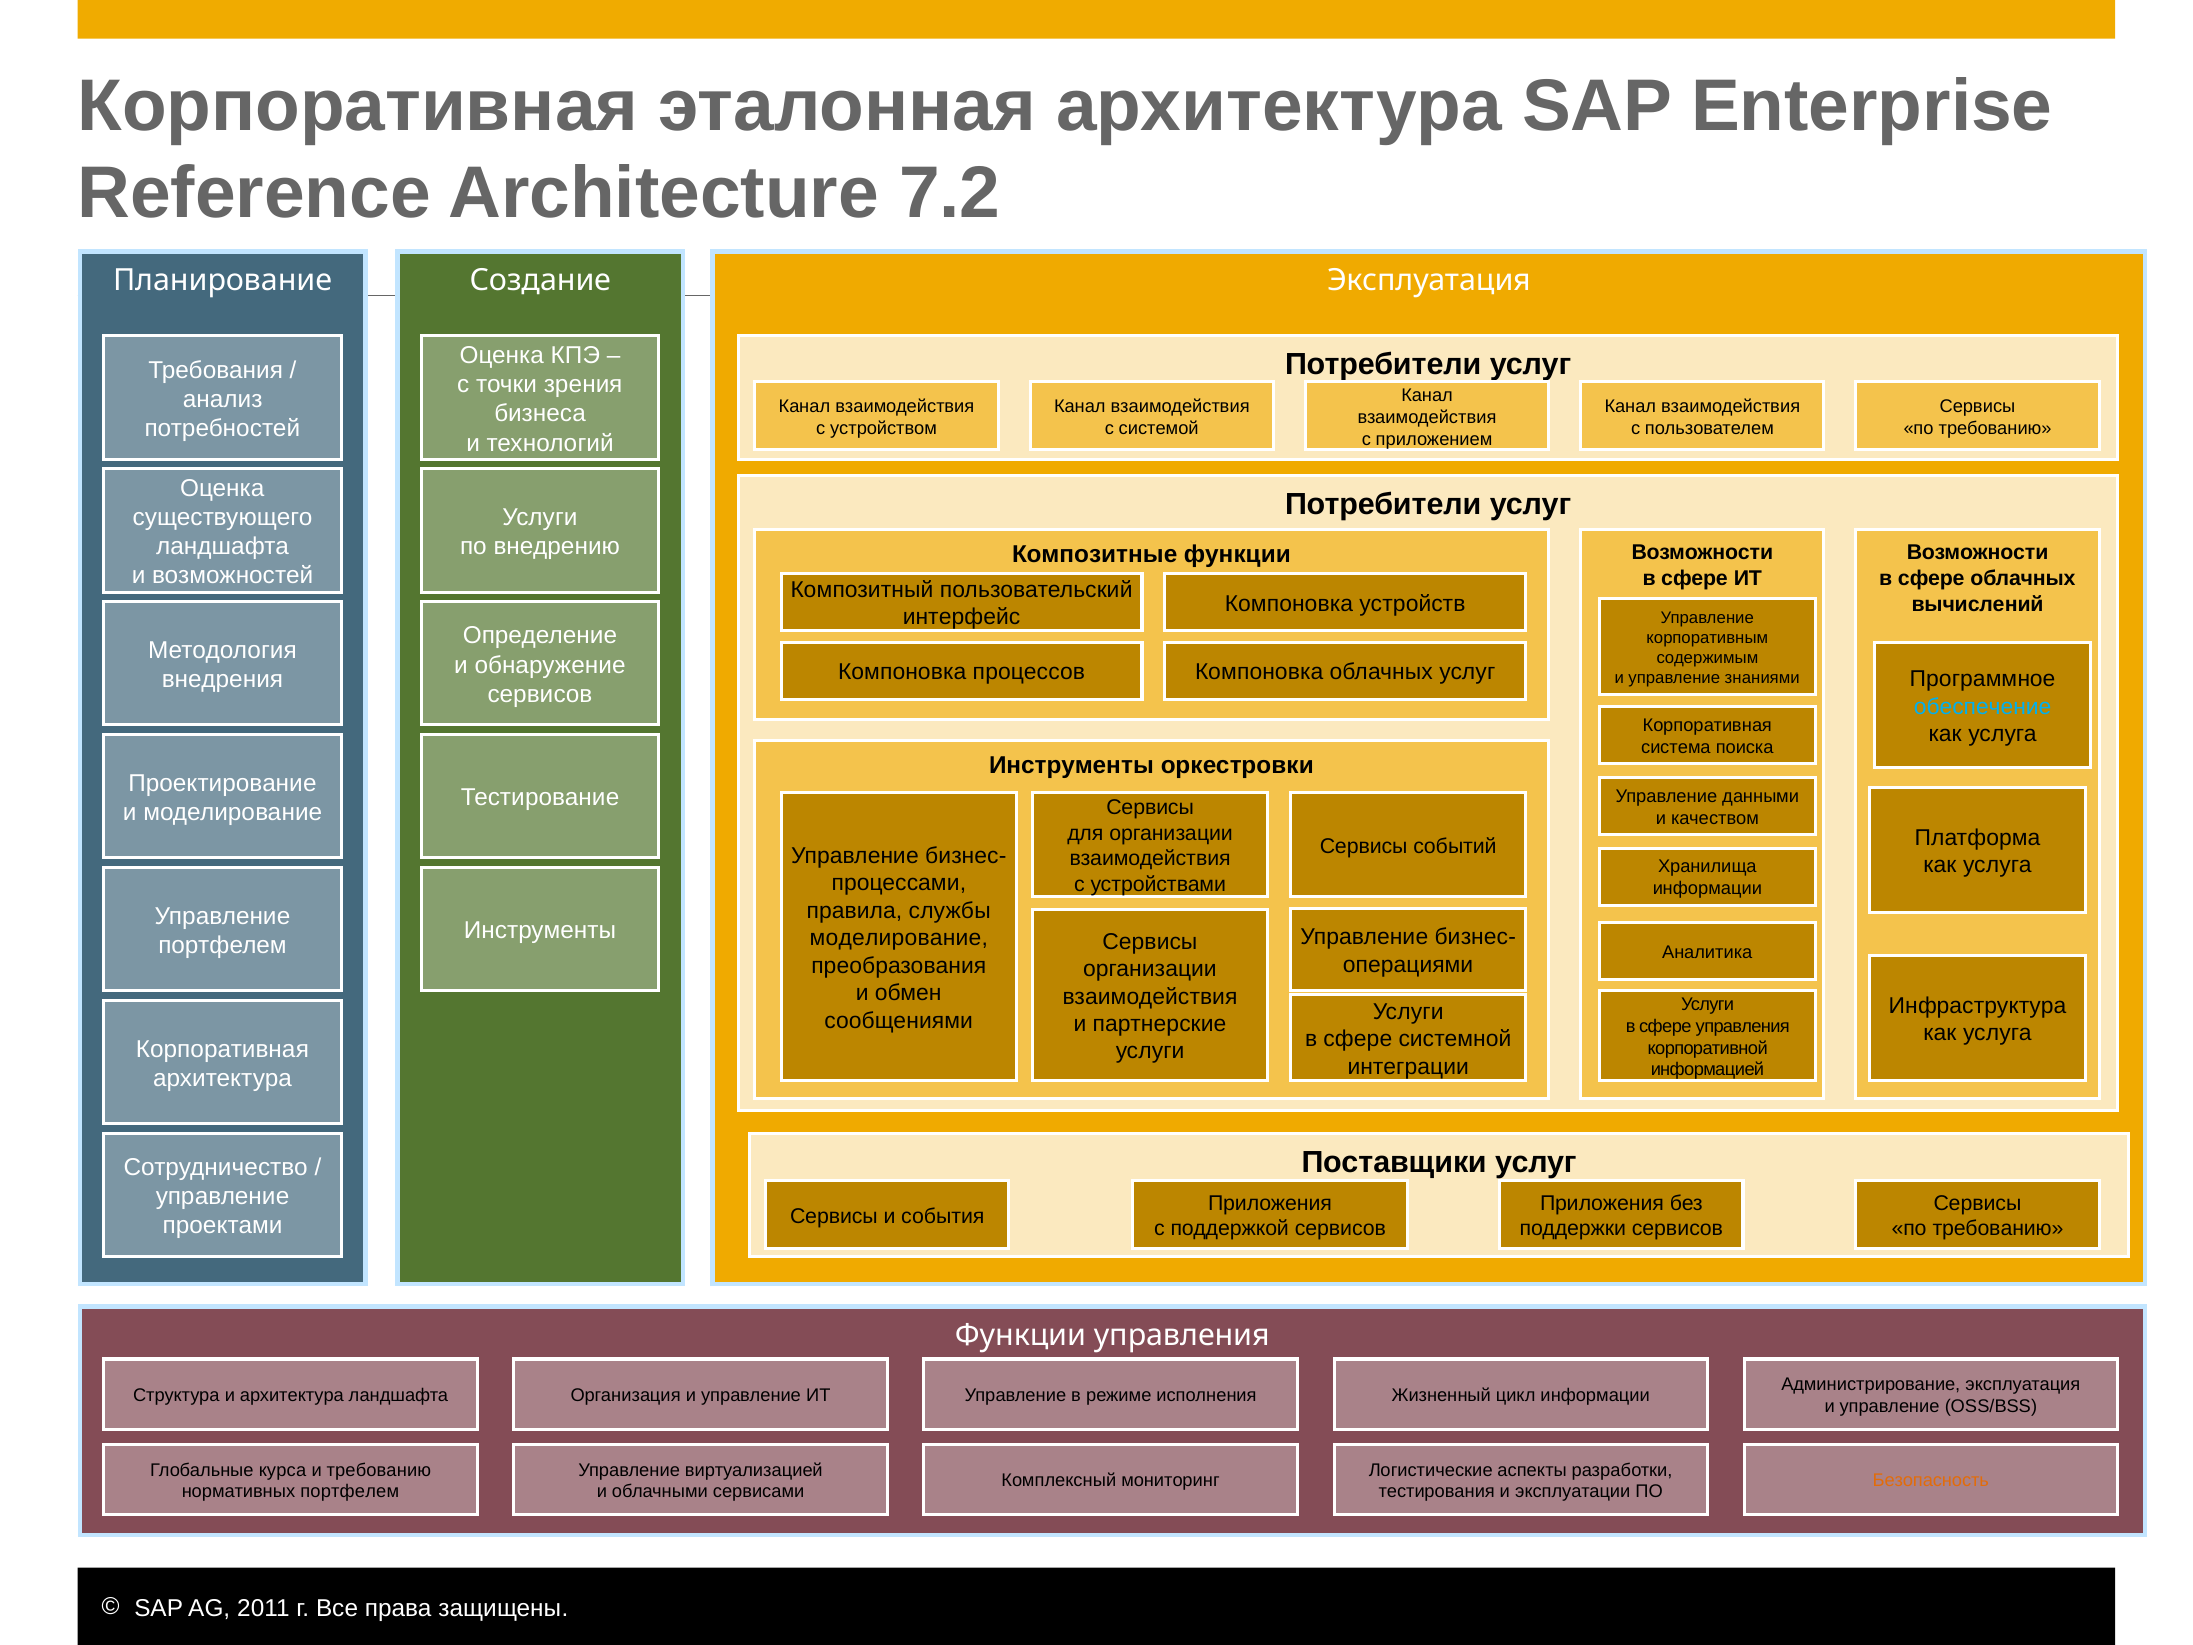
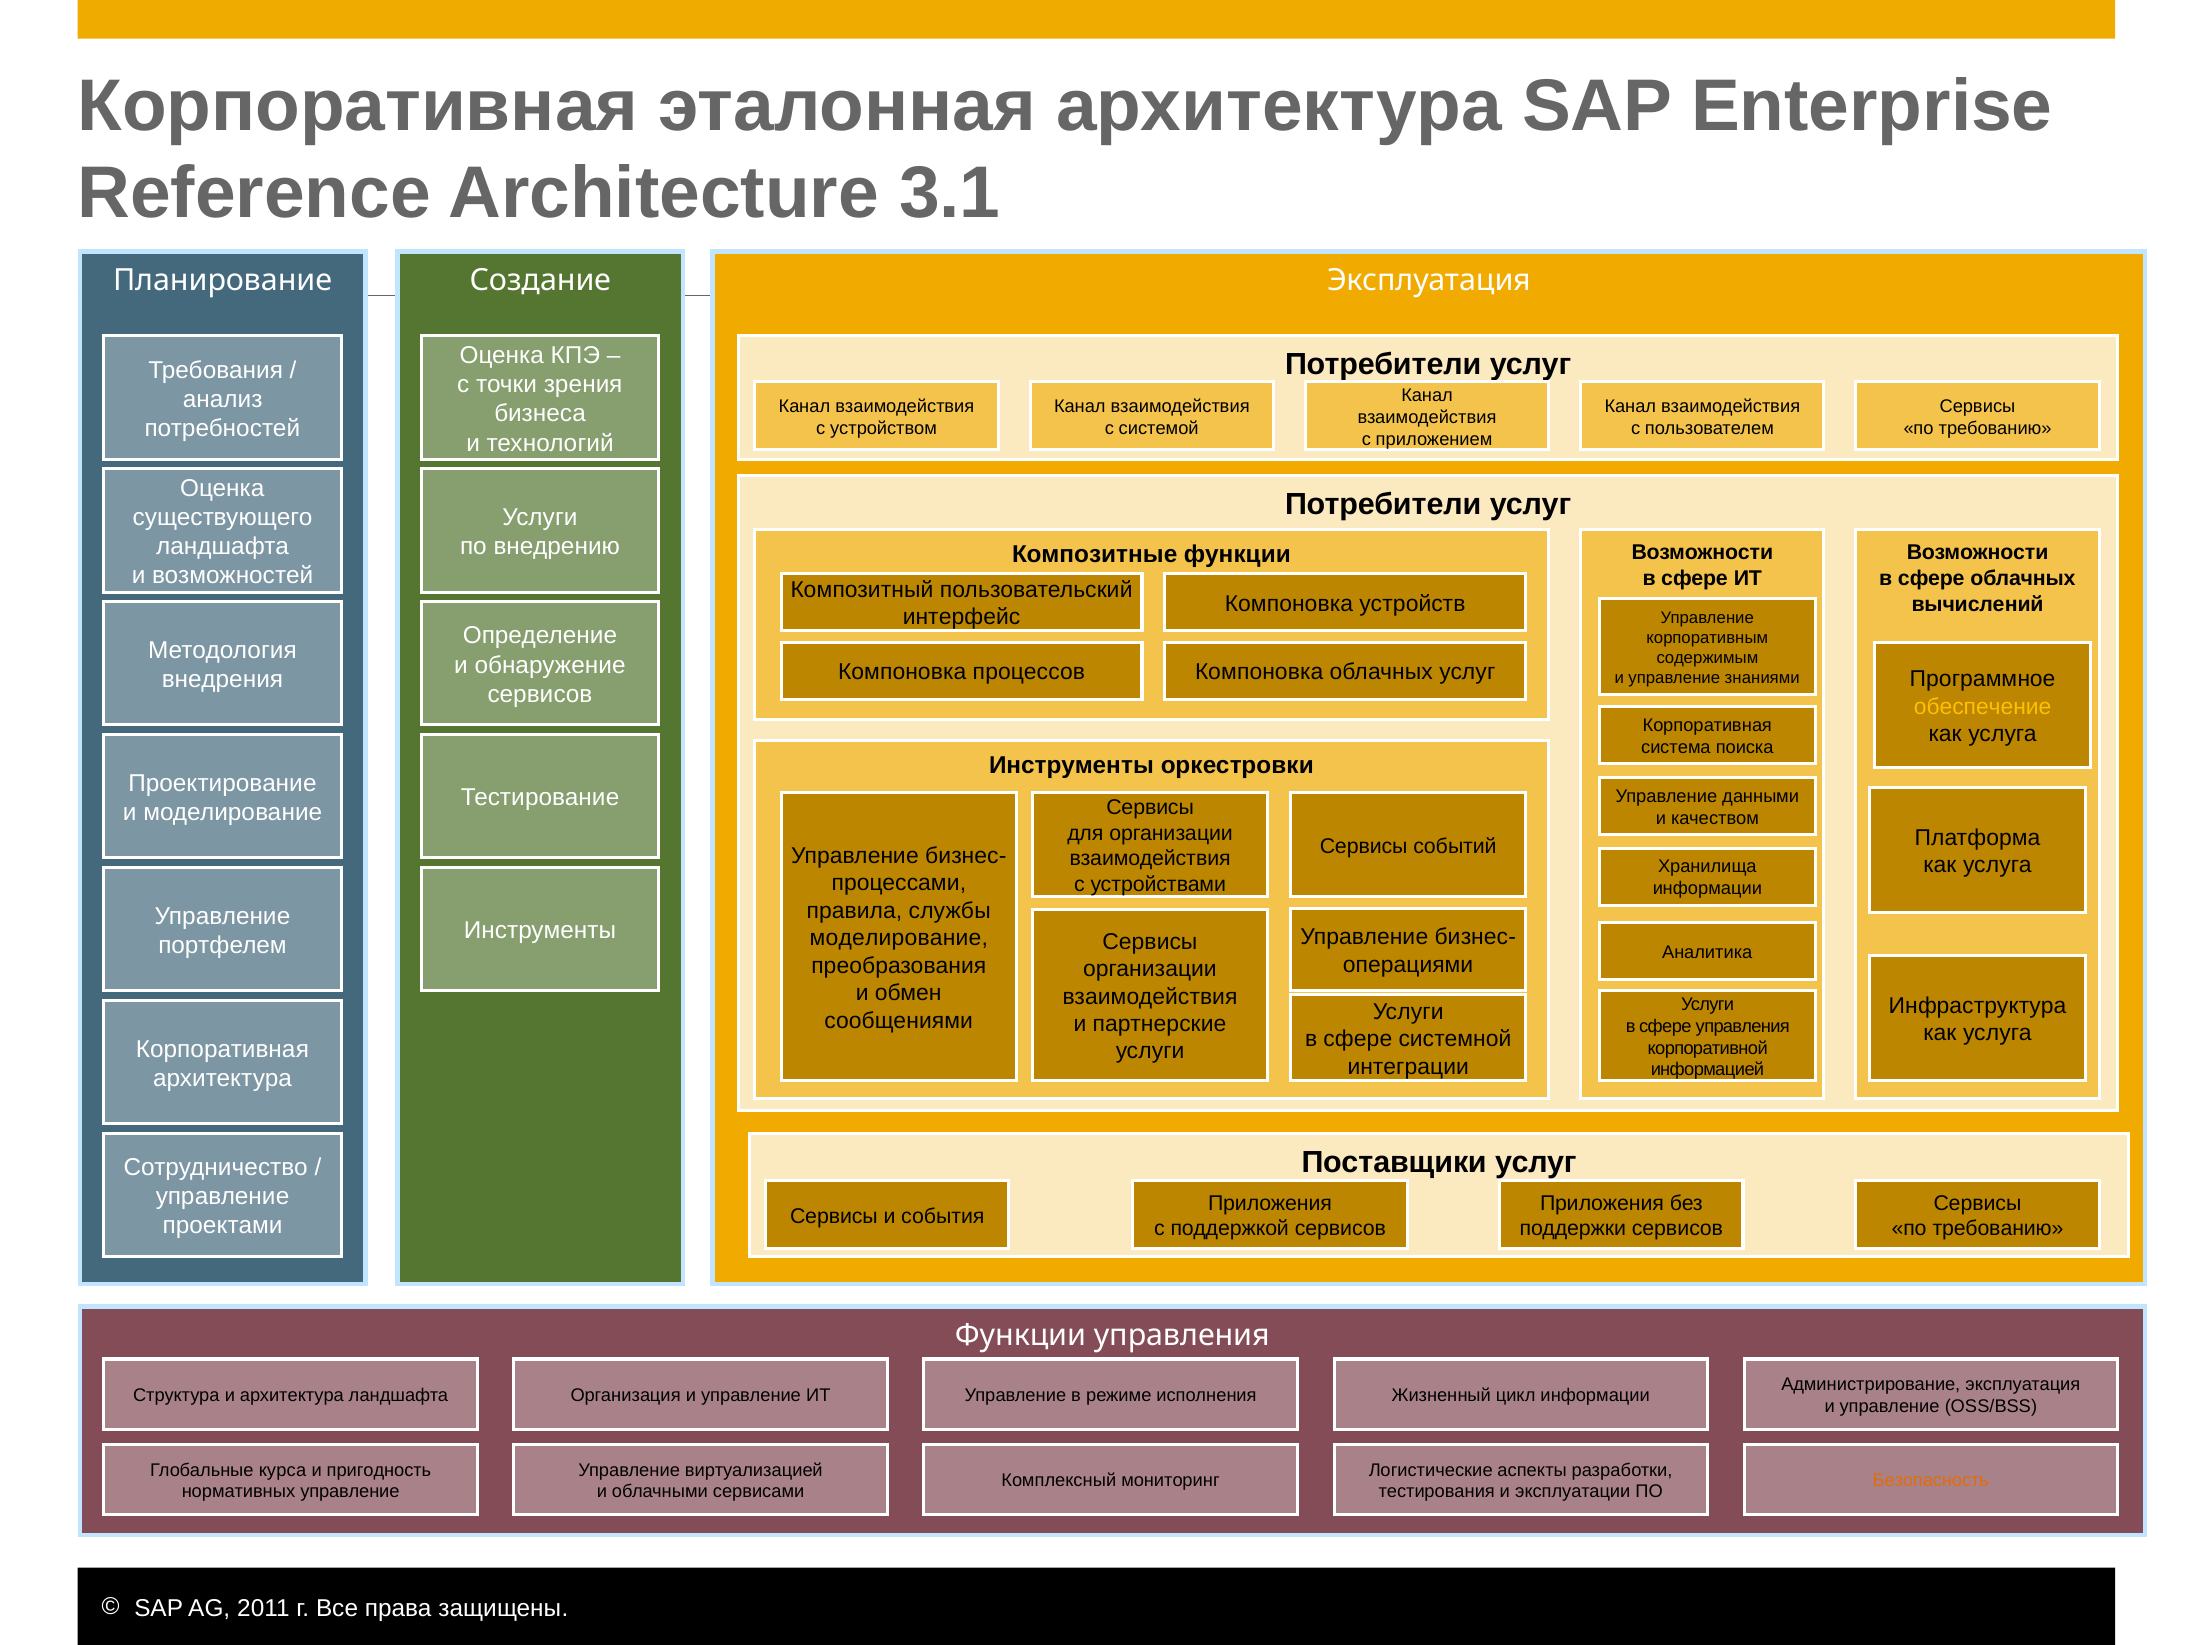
7.2: 7.2 -> 3.1
обеспечение colour: light blue -> yellow
и требованию: требованию -> пригодность
нормативных портфелем: портфелем -> управление
